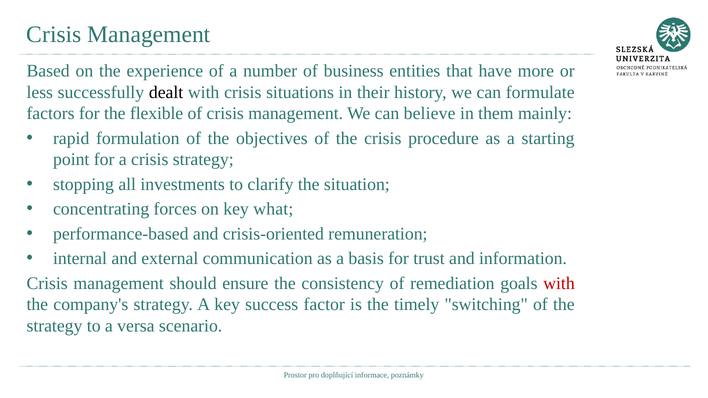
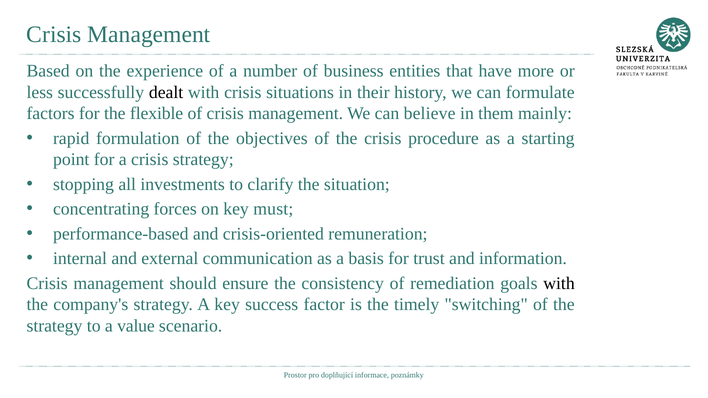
what: what -> must
with at (559, 283) colour: red -> black
versa: versa -> value
